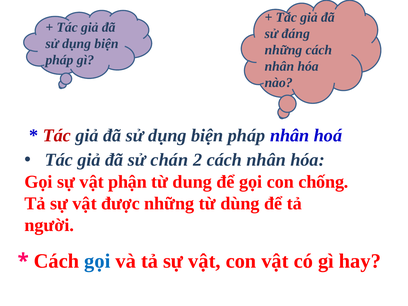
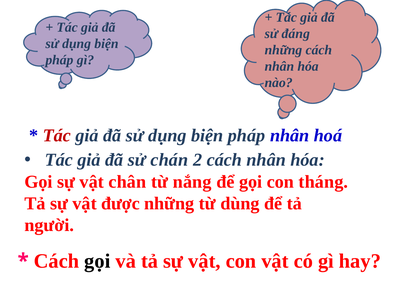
phận: phận -> chân
dung: dung -> nắng
chống: chống -> tháng
gọi at (97, 261) colour: blue -> black
